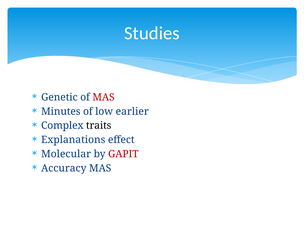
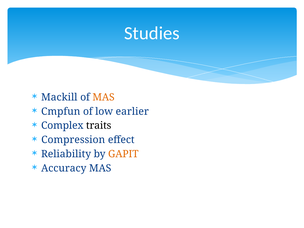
Genetic: Genetic -> Mackill
MAS at (104, 97) colour: red -> orange
Minutes: Minutes -> Cmpfun
Explanations: Explanations -> Compression
Molecular: Molecular -> Reliability
GAPIT colour: red -> orange
